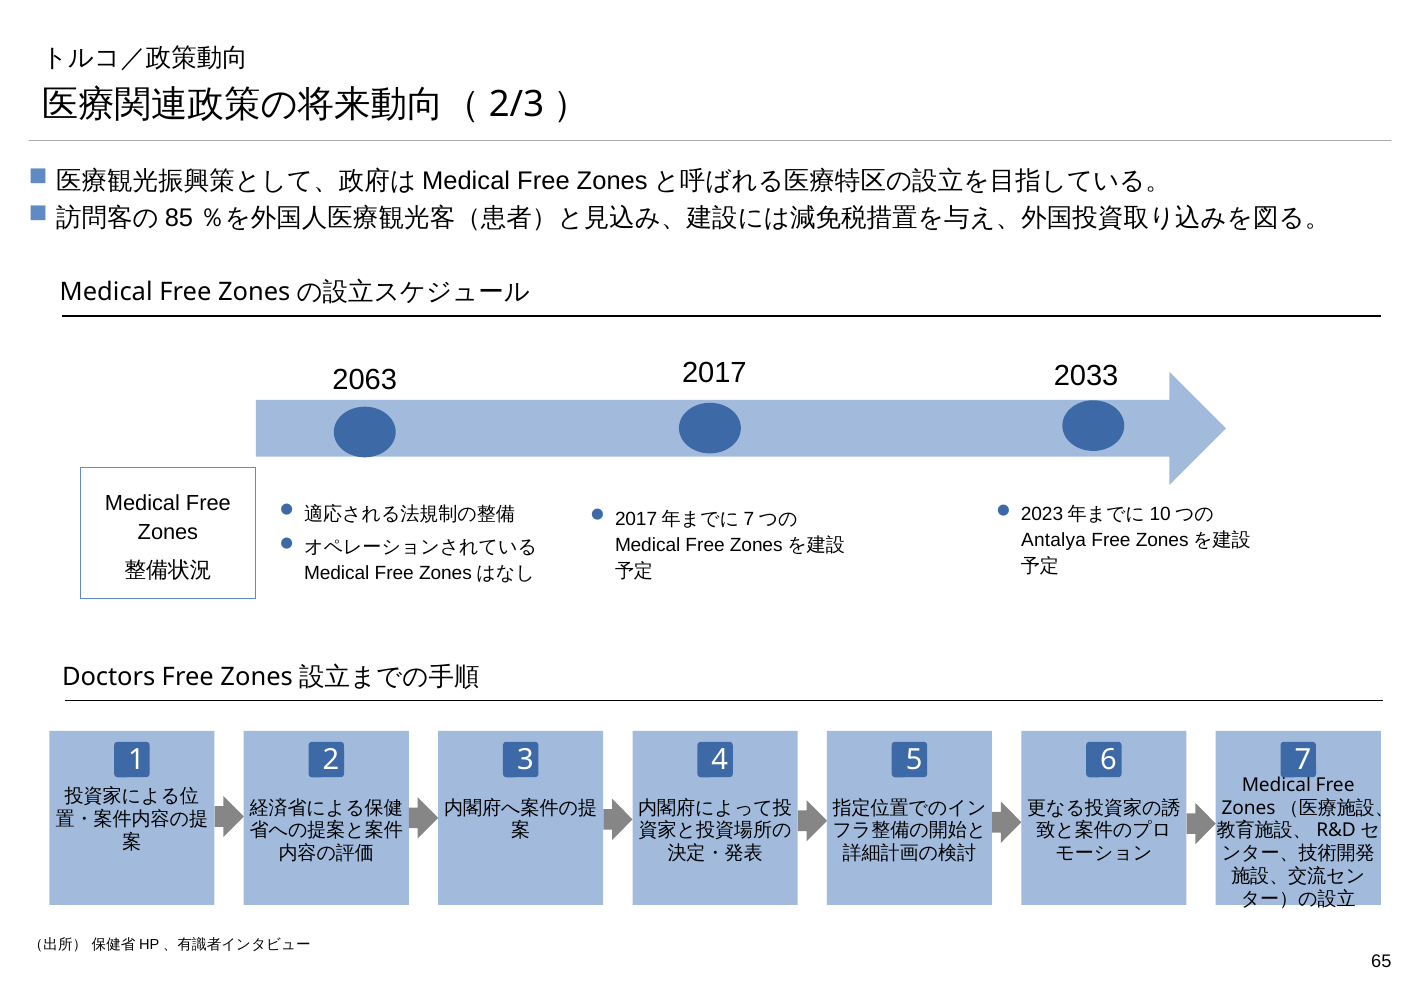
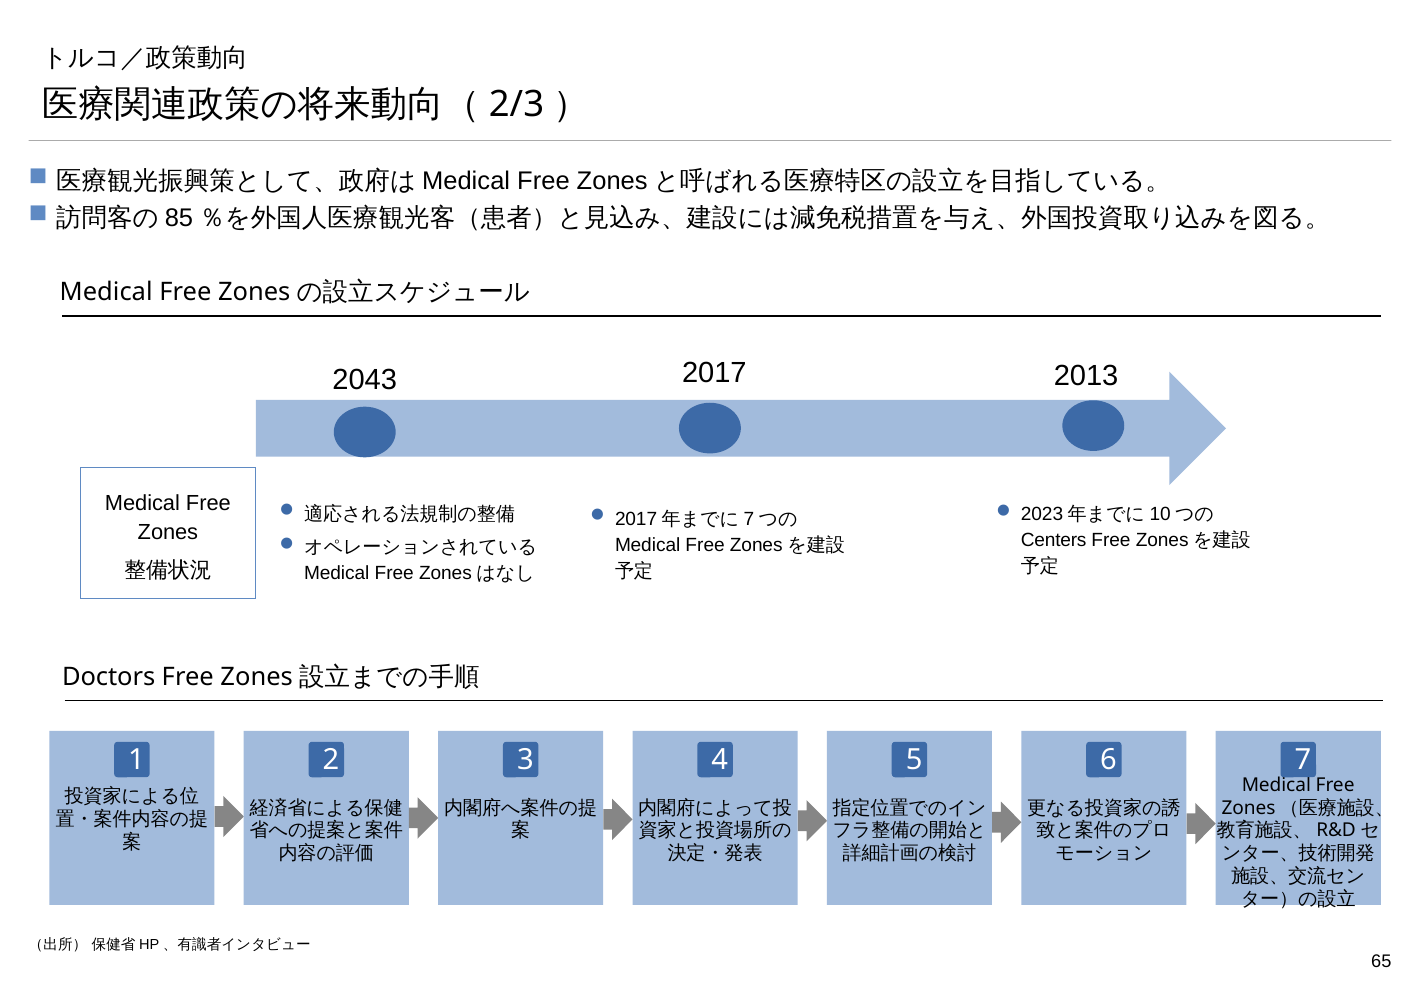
2063: 2063 -> 2043
2033: 2033 -> 2013
Antalya: Antalya -> Centers
